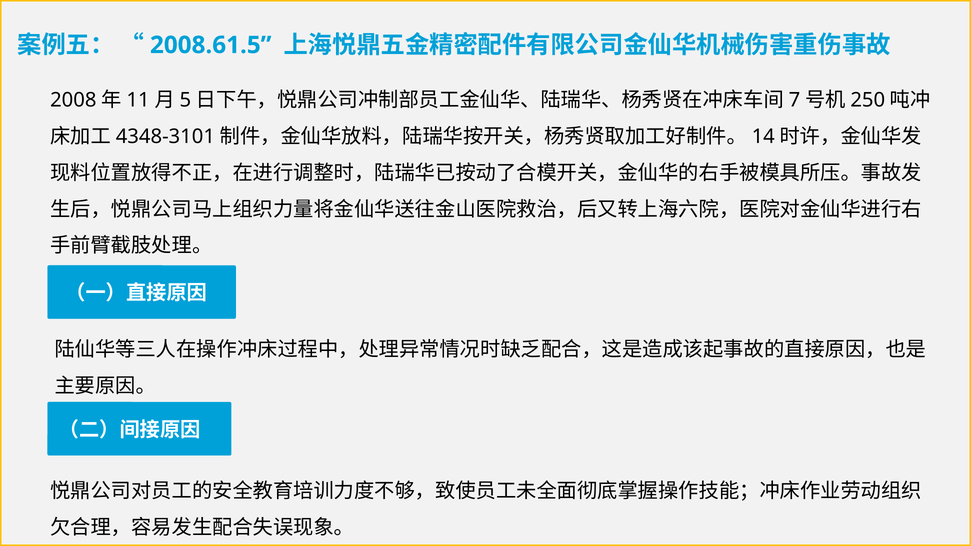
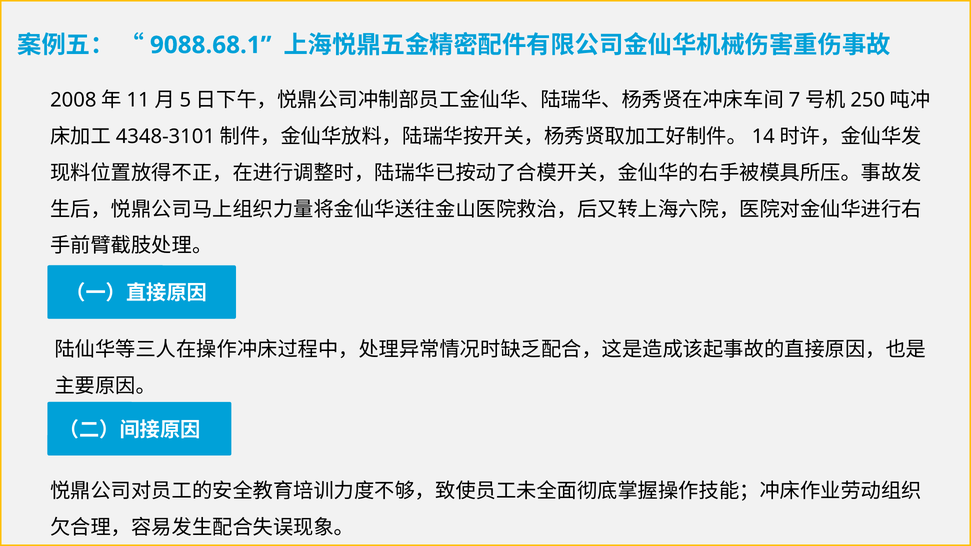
2008.61.5: 2008.61.5 -> 9088.68.1
